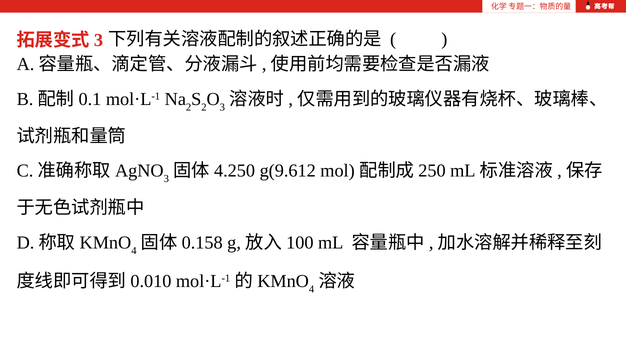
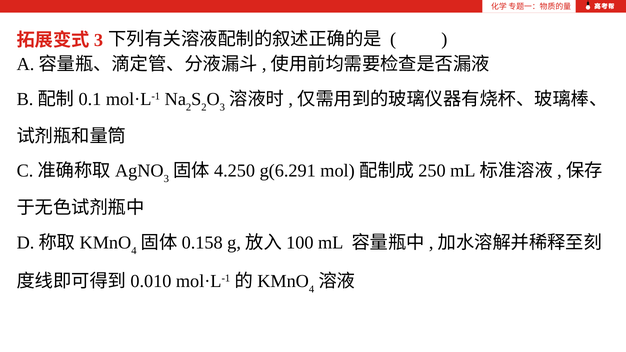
g(9.612: g(9.612 -> g(6.291
